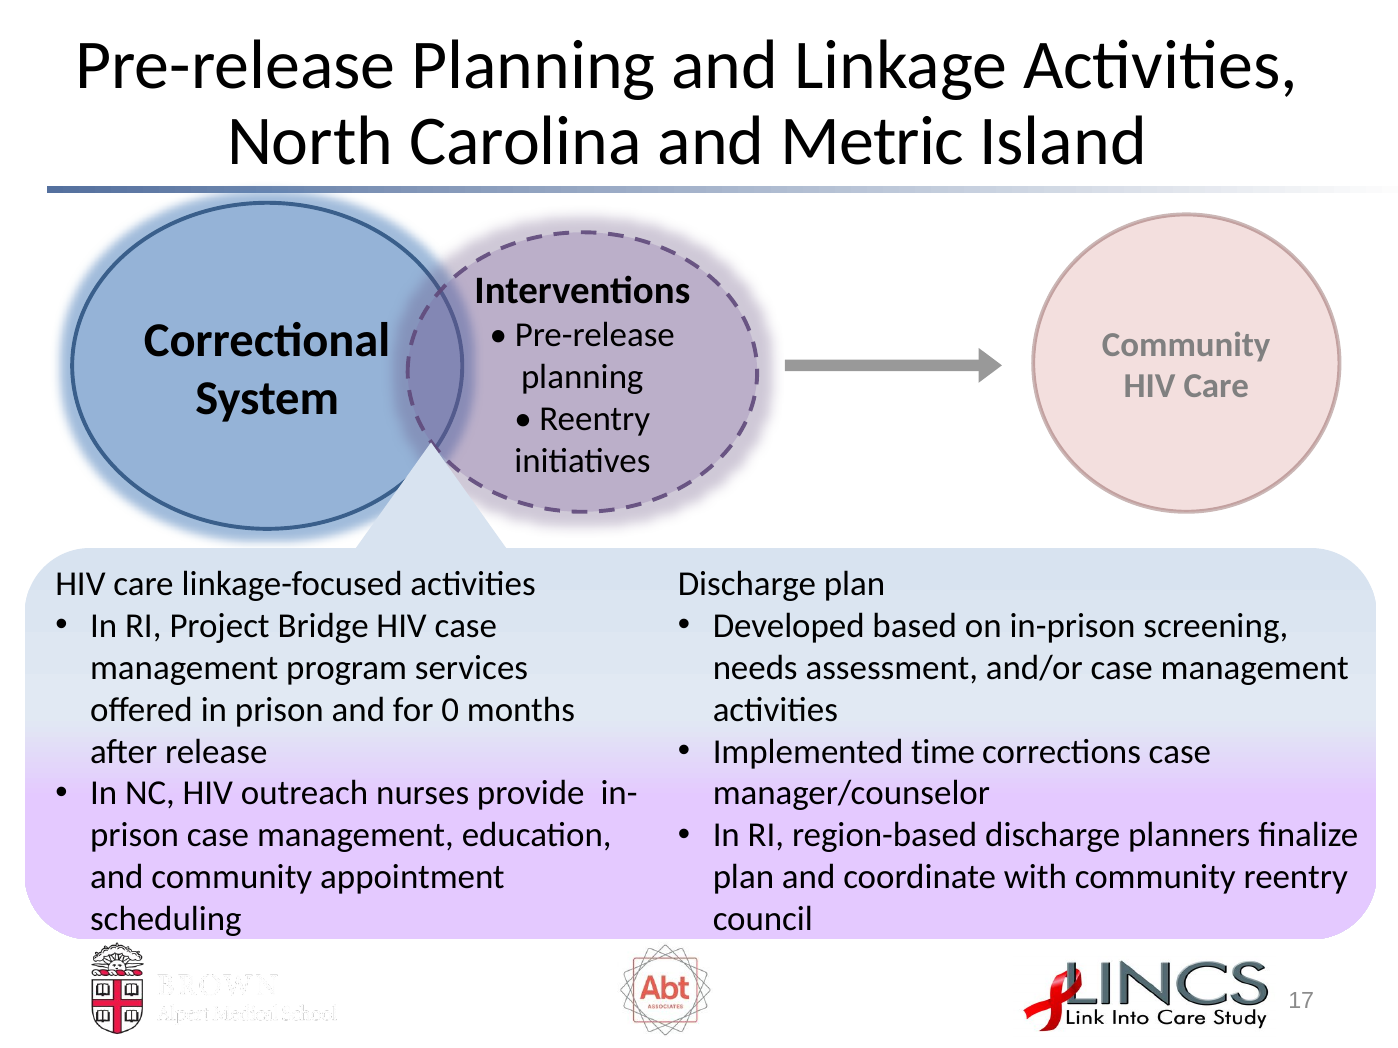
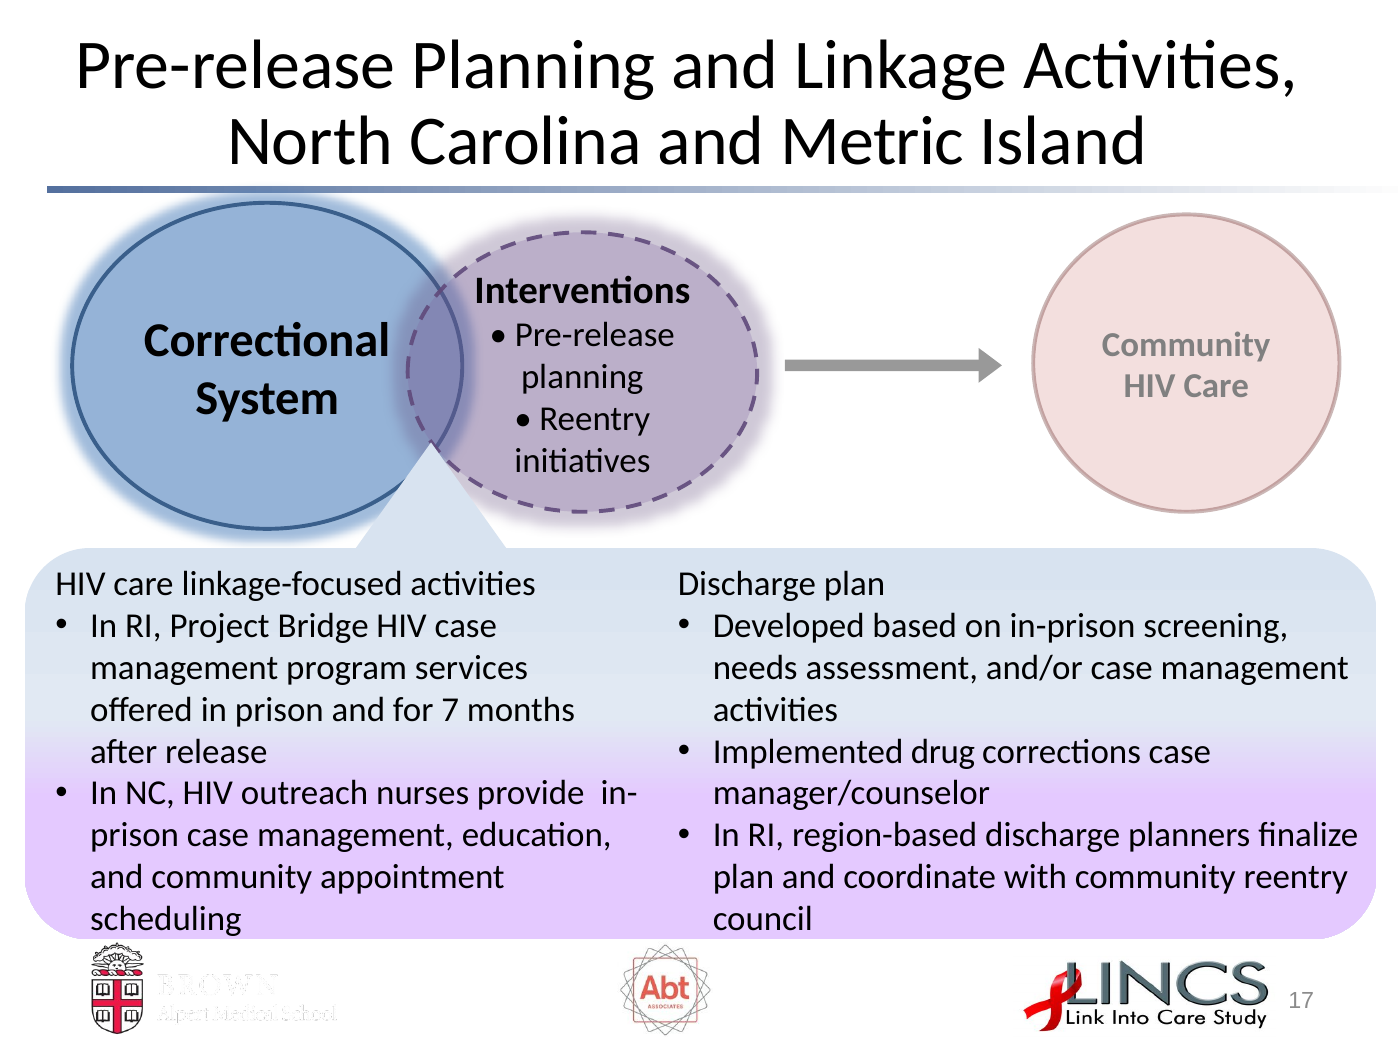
0: 0 -> 7
time: time -> drug
